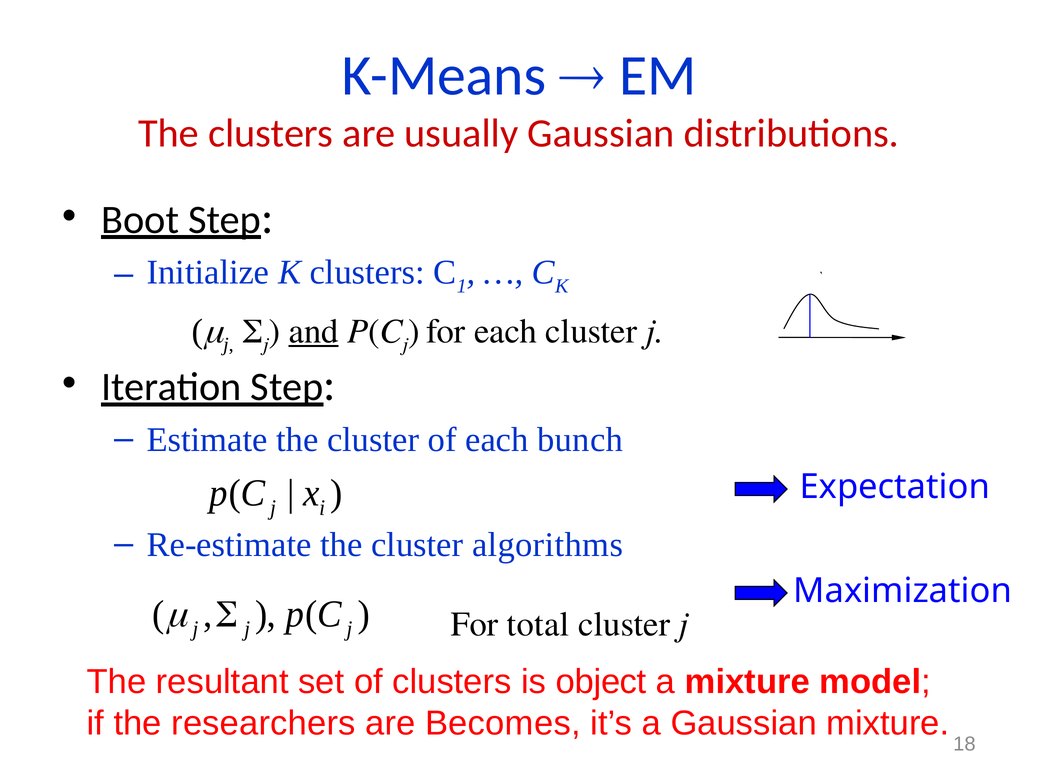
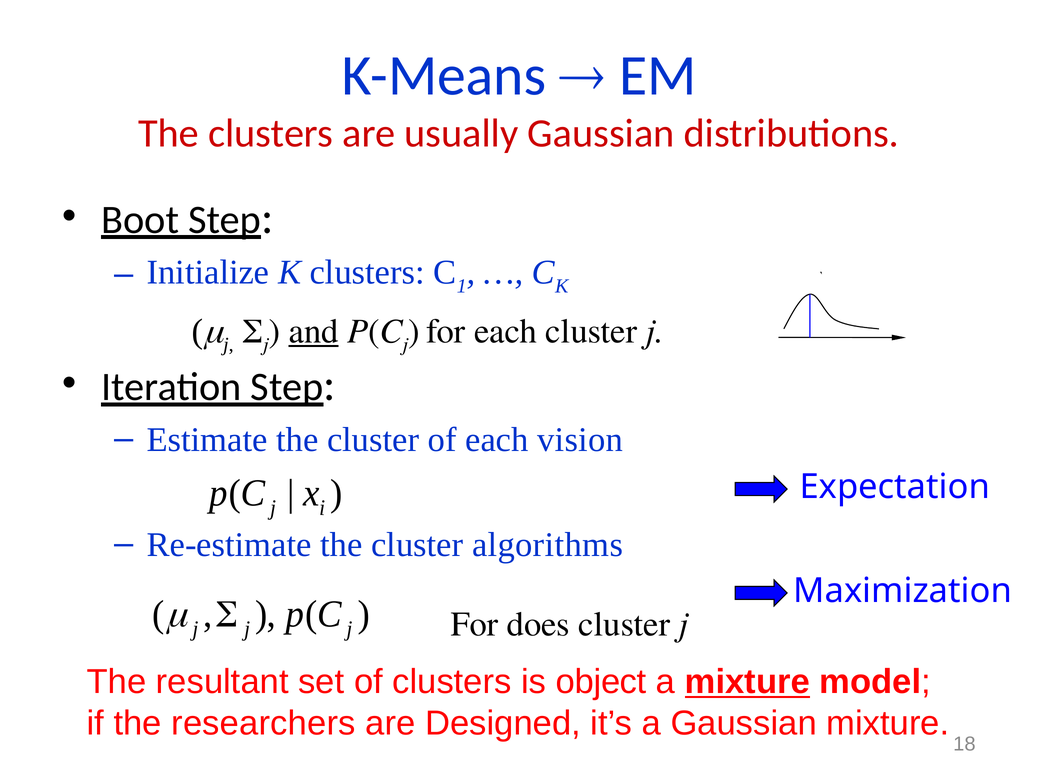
bunch: bunch -> vision
total: total -> does
mixture at (747, 682) underline: none -> present
Becomes: Becomes -> Designed
